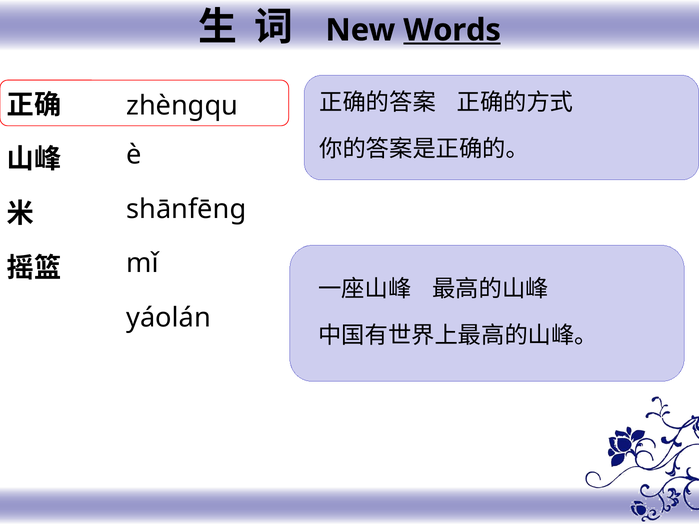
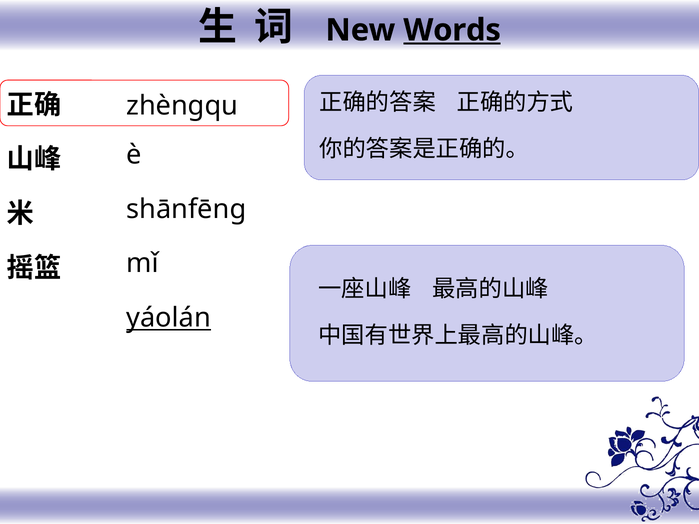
yáolán underline: none -> present
